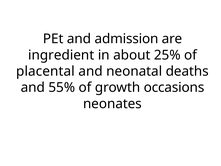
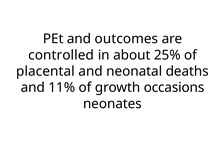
admission: admission -> outcomes
ingredient: ingredient -> controlled
55%: 55% -> 11%
